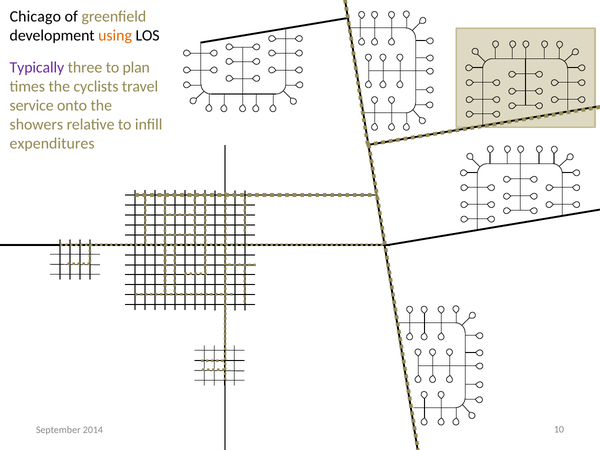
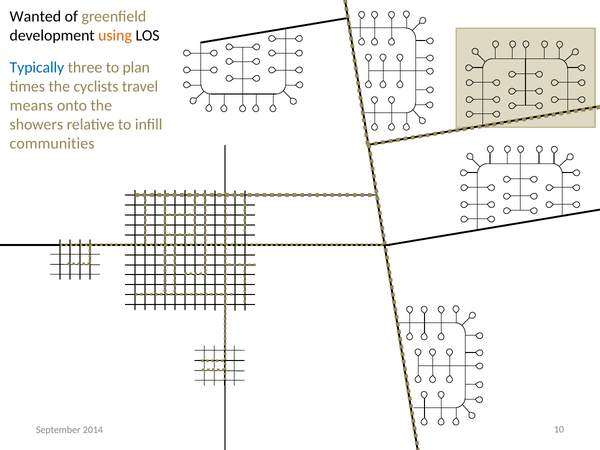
Chicago: Chicago -> Wanted
Typically colour: purple -> blue
service: service -> means
expenditures: expenditures -> communities
